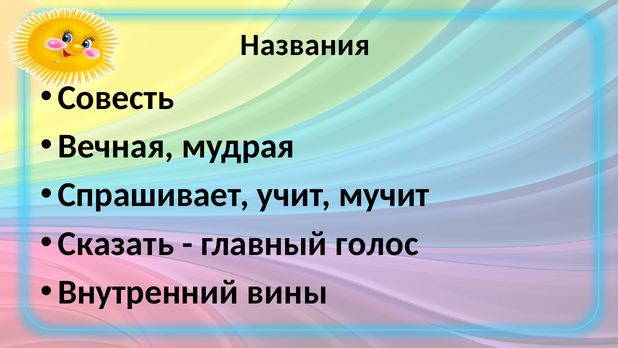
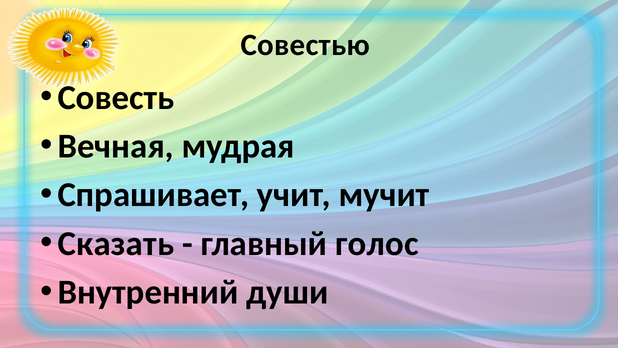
Названия: Названия -> Совестью
вины: вины -> души
